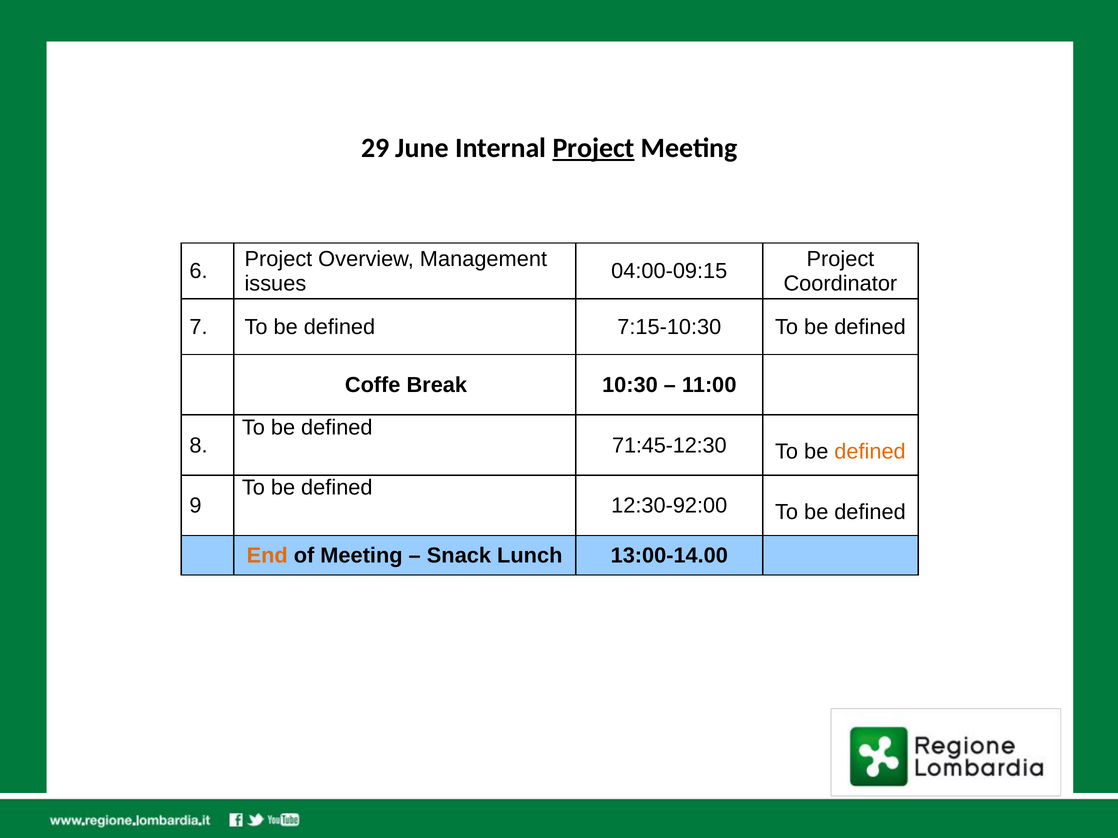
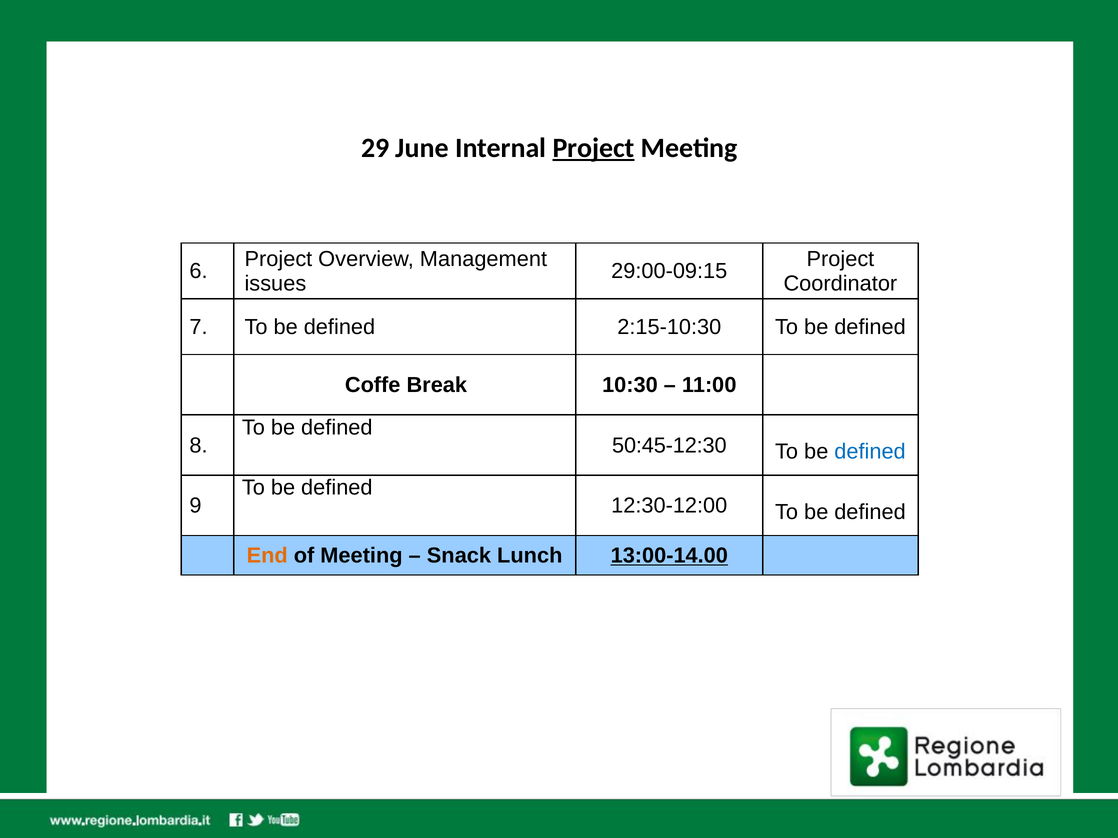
04:00-09:15: 04:00-09:15 -> 29:00-09:15
7:15-10:30: 7:15-10:30 -> 2:15-10:30
71:45-12:30: 71:45-12:30 -> 50:45-12:30
defined at (870, 452) colour: orange -> blue
12:30-92:00: 12:30-92:00 -> 12:30-12:00
13:00-14.00 underline: none -> present
